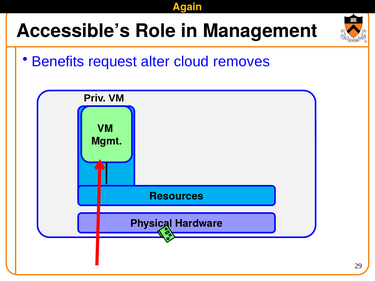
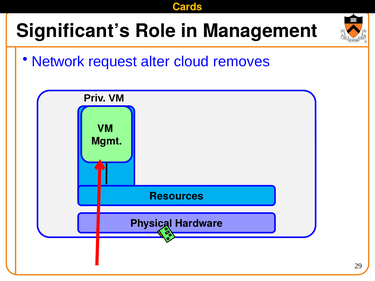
Again: Again -> Cards
Accessible’s: Accessible’s -> Significant’s
Benefits: Benefits -> Network
